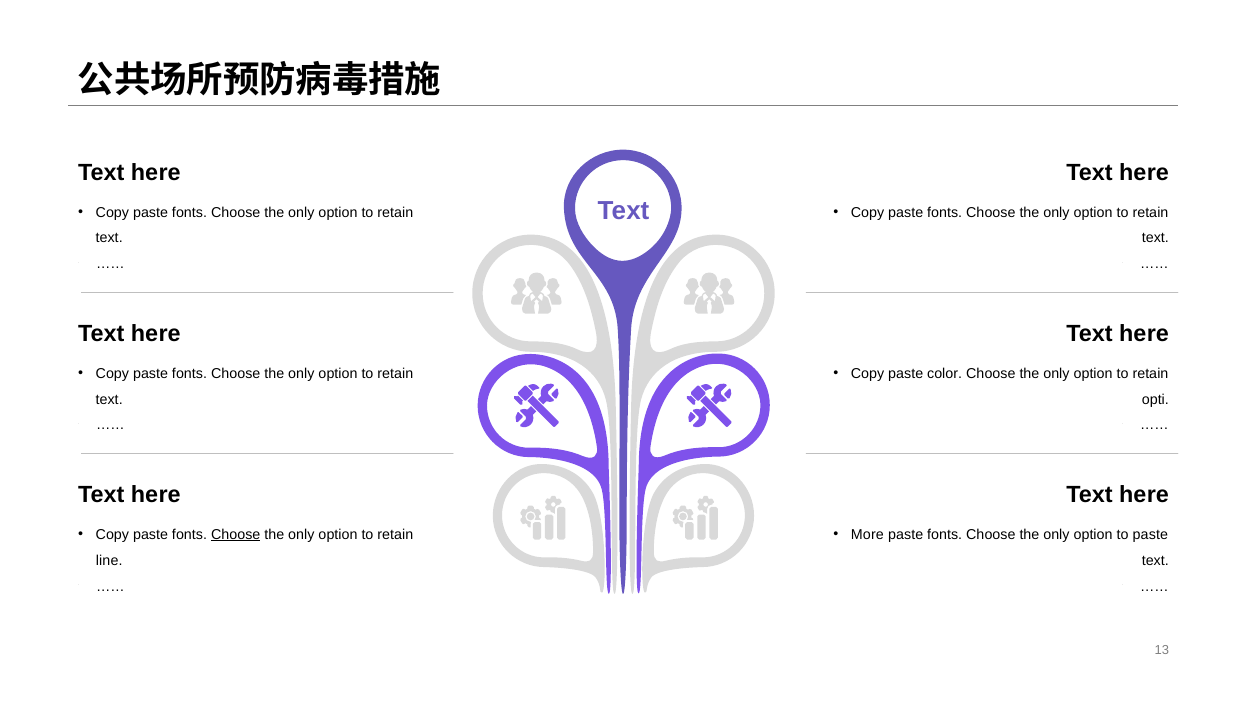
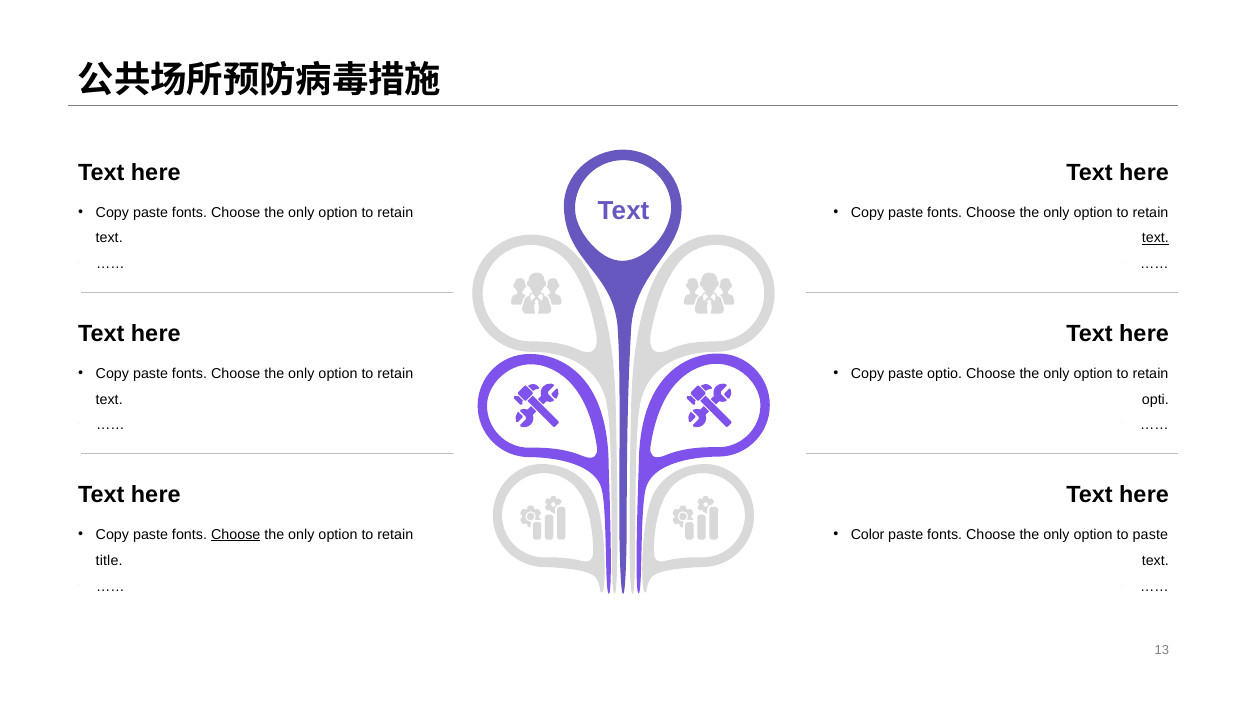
text at (1155, 238) underline: none -> present
color: color -> optio
More: More -> Color
line: line -> title
